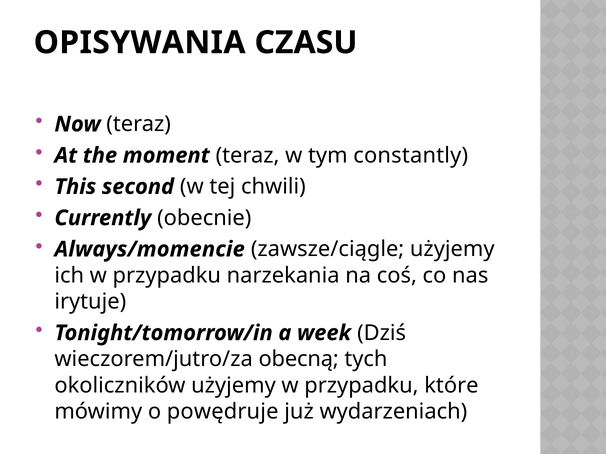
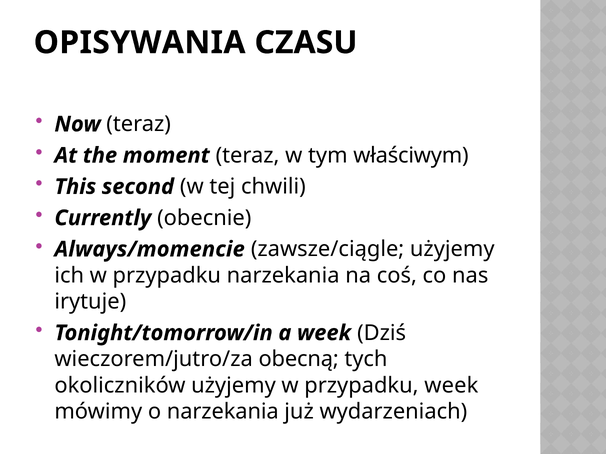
constantly: constantly -> właściwym
przypadku które: które -> week
o powędruje: powędruje -> narzekania
